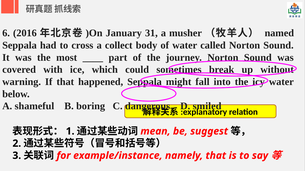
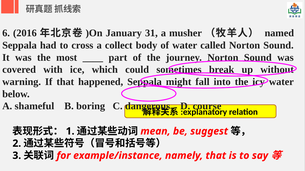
smiled: smiled -> course
